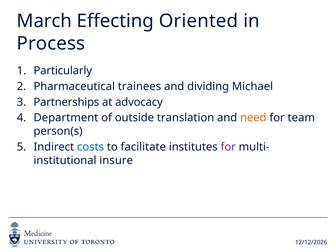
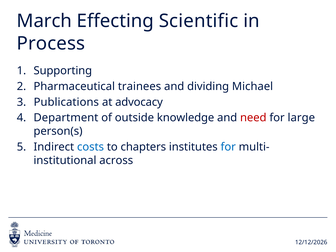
Oriented: Oriented -> Scientific
Particularly: Particularly -> Supporting
Partnerships: Partnerships -> Publications
translation: translation -> knowledge
need colour: orange -> red
team: team -> large
facilitate: facilitate -> chapters
for at (228, 147) colour: purple -> blue
insure: insure -> across
